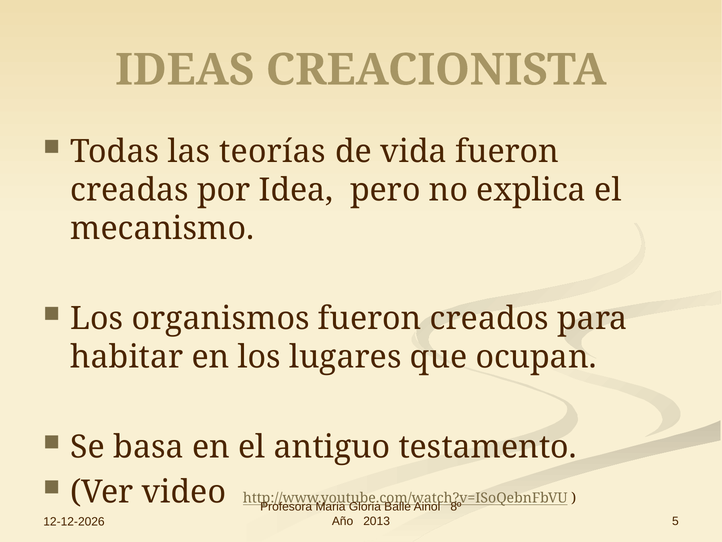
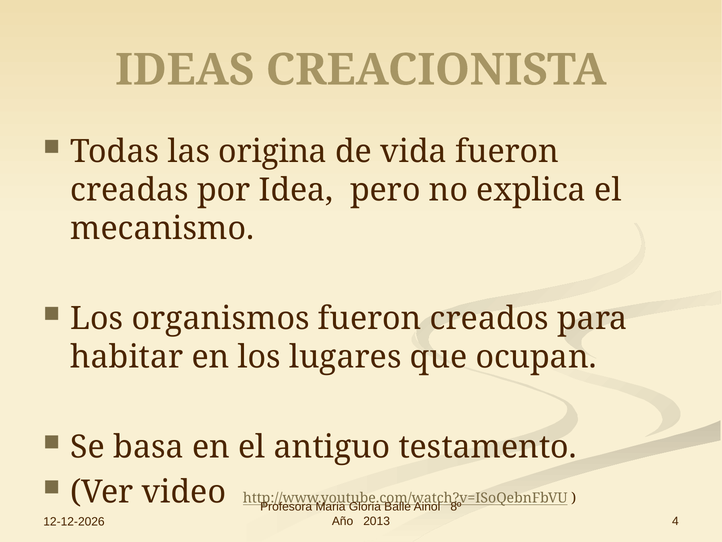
teorías: teorías -> origina
5: 5 -> 4
